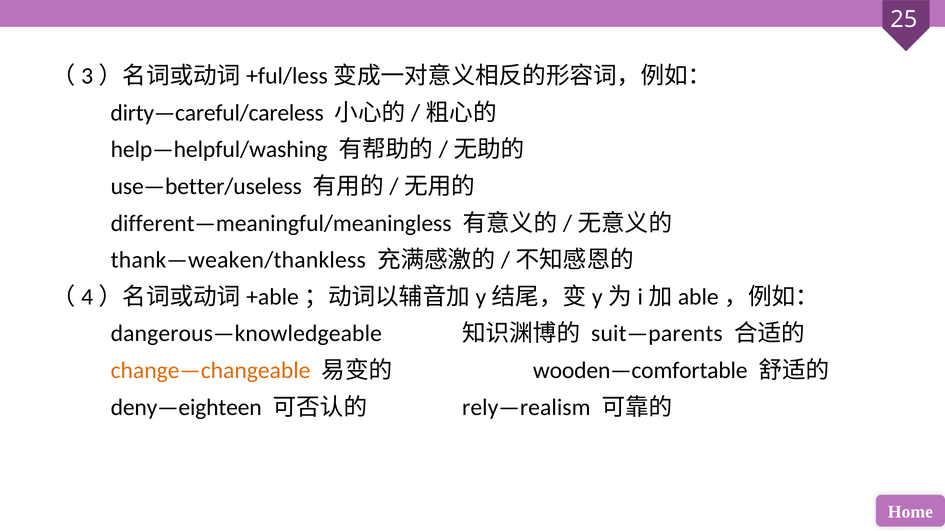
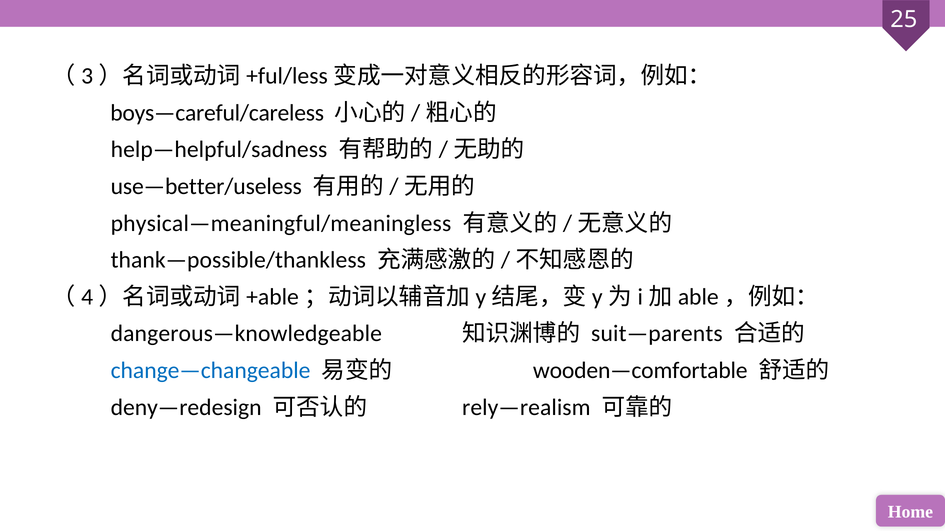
dirty—careful/careless: dirty—careful/careless -> boys—careful/careless
help—helpful/washing: help—helpful/washing -> help—helpful/sadness
different—meaningful/meaningless: different—meaningful/meaningless -> physical—meaningful/meaningless
thank—weaken/thankless: thank—weaken/thankless -> thank—possible/thankless
change—changeable colour: orange -> blue
deny—eighteen: deny—eighteen -> deny—redesign
